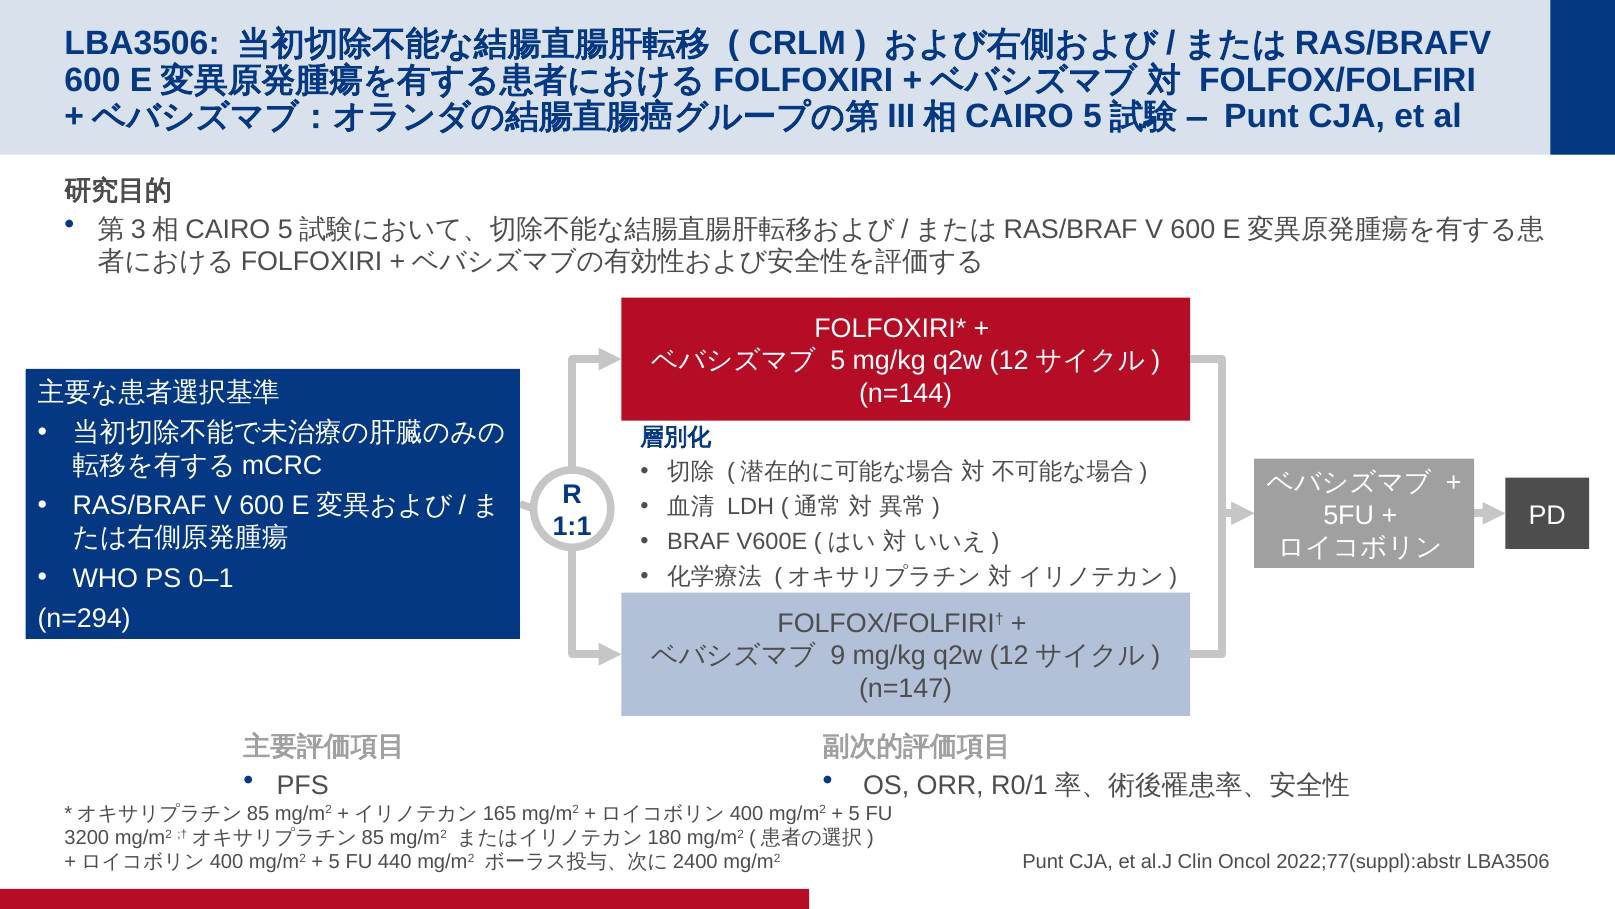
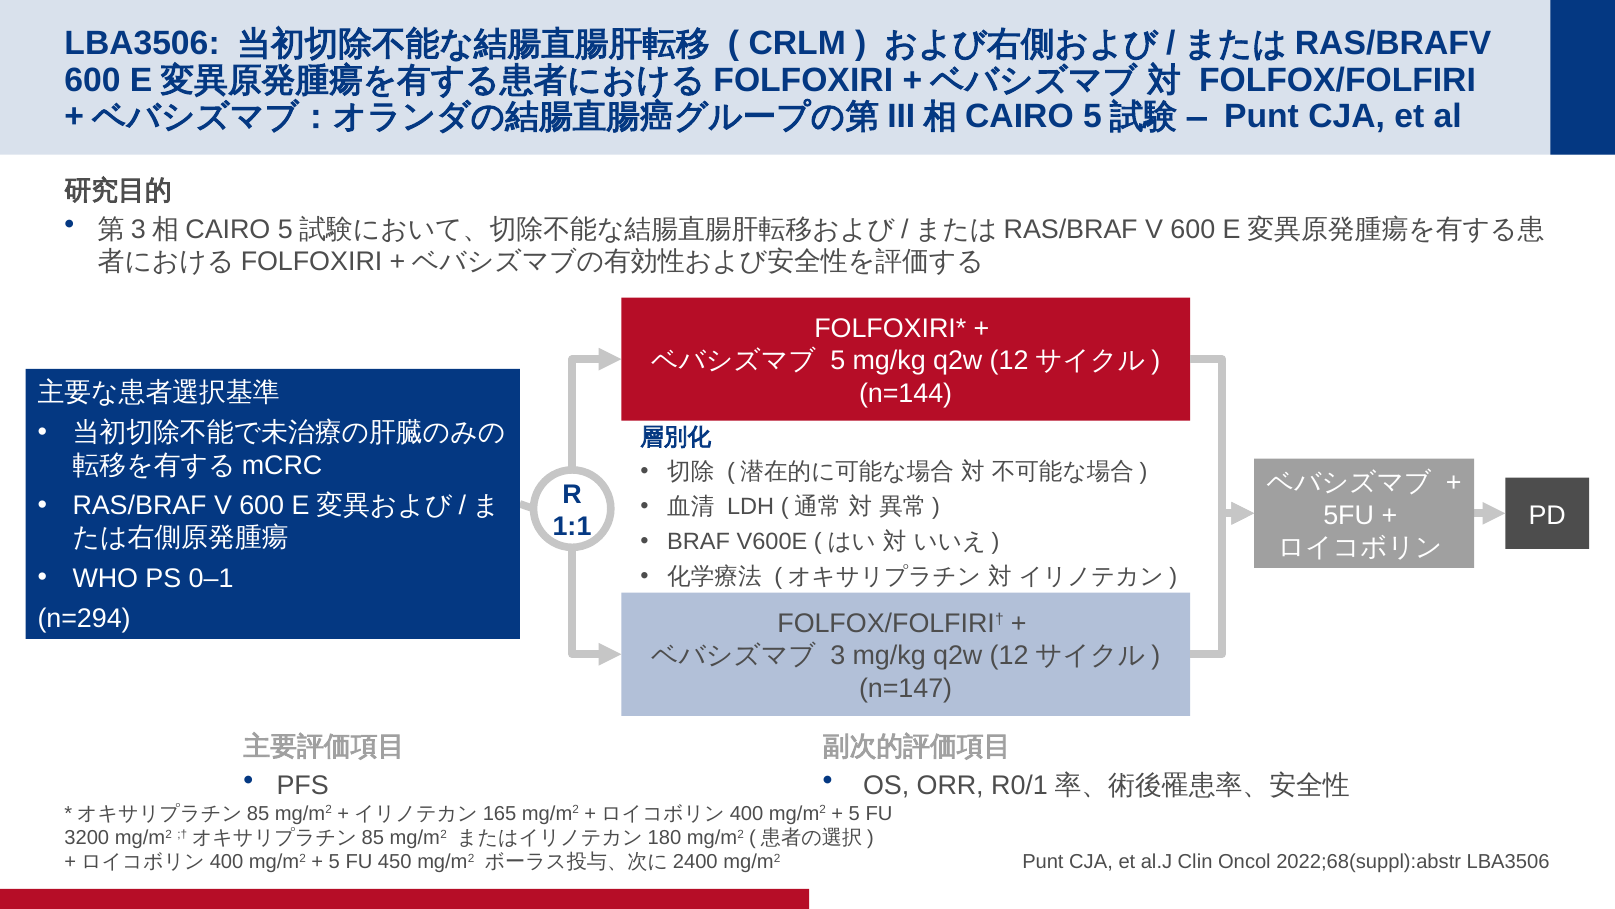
9: 9 -> 3
440: 440 -> 450
2022;77(suppl):abstr: 2022;77(suppl):abstr -> 2022;68(suppl):abstr
